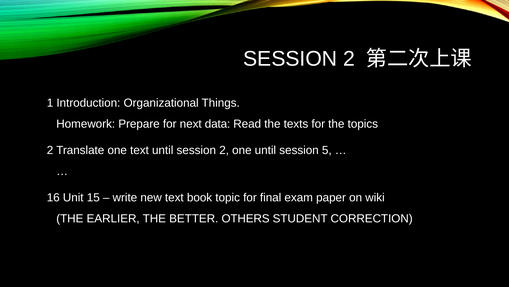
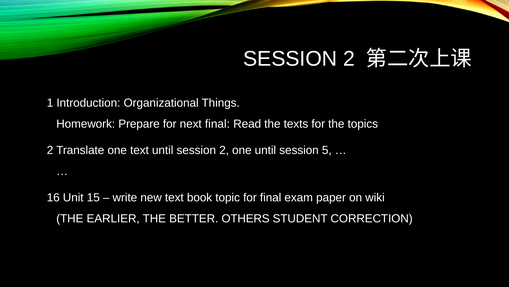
next data: data -> final
